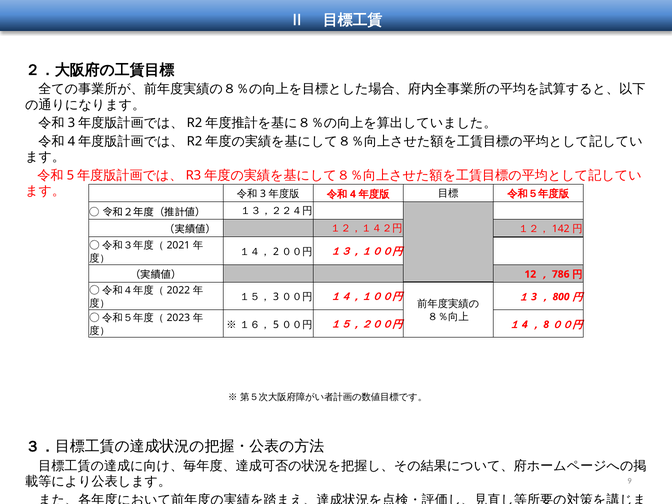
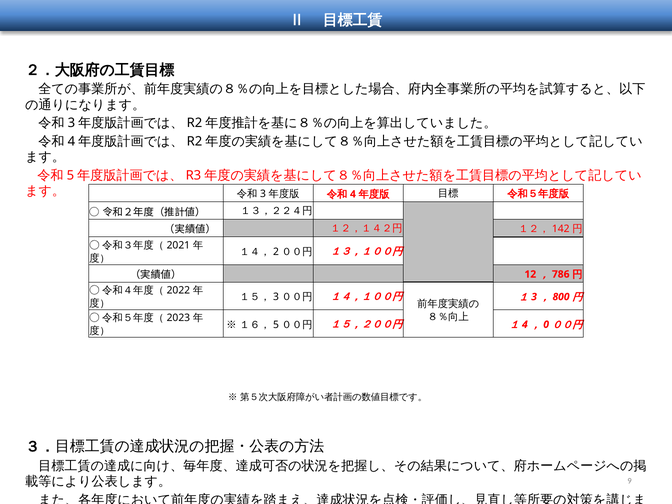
8: 8 -> 0
